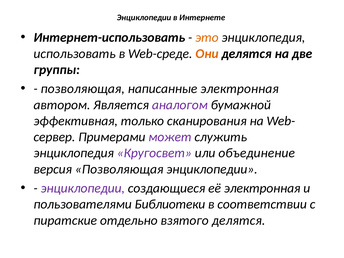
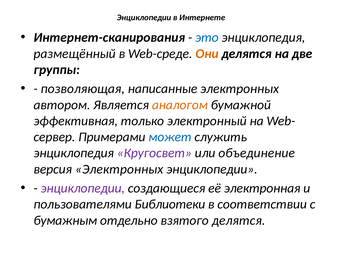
Интернет-использовать: Интернет-использовать -> Интернет-сканирования
это colour: orange -> blue
использовать: использовать -> размещённый
написанные электронная: электронная -> электронных
аналогом colour: purple -> orange
сканирования: сканирования -> электронный
может colour: purple -> blue
версия Позволяющая: Позволяющая -> Электронных
пиратские: пиратские -> бумажным
